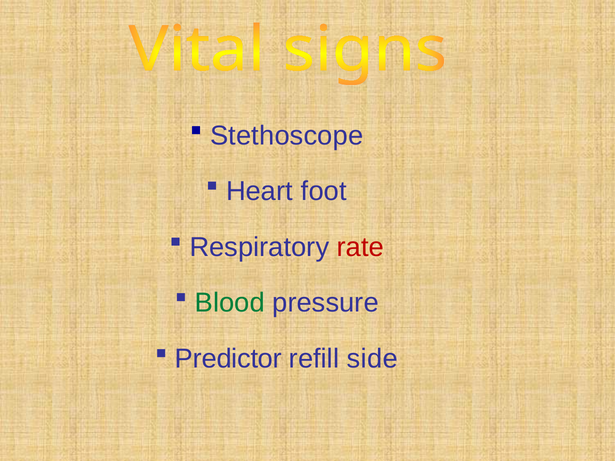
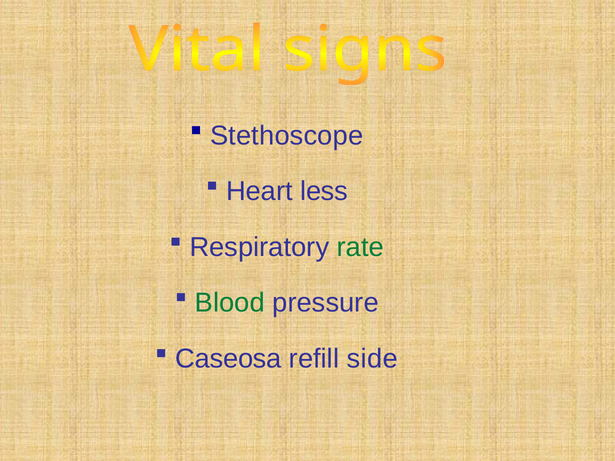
foot: foot -> less
rate colour: red -> green
Predictor: Predictor -> Caseosa
